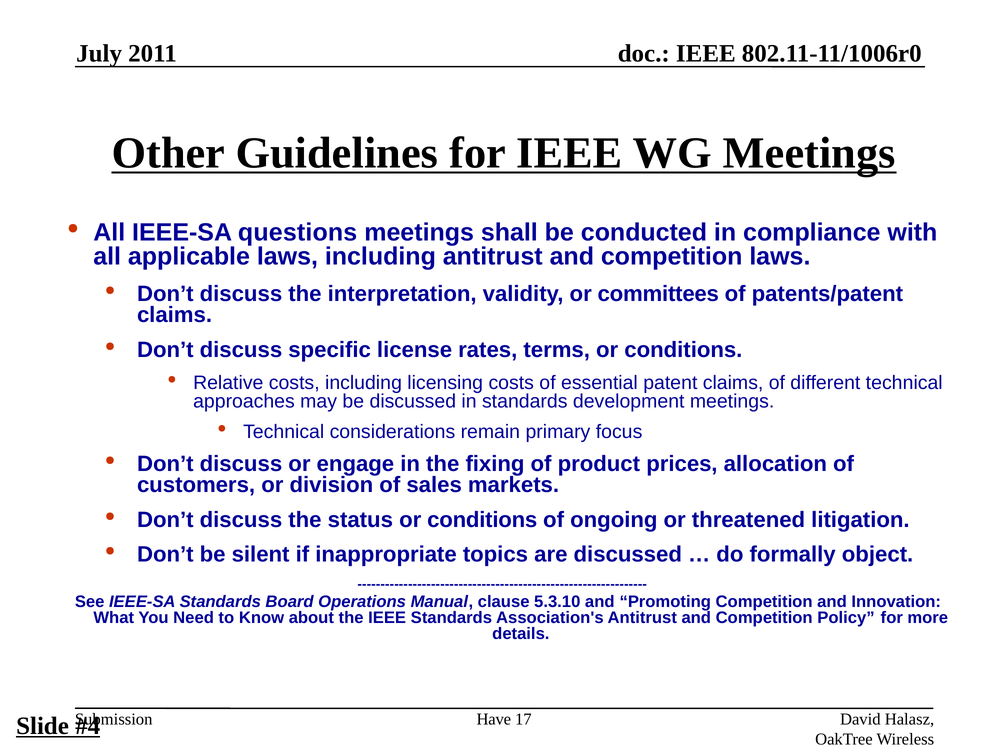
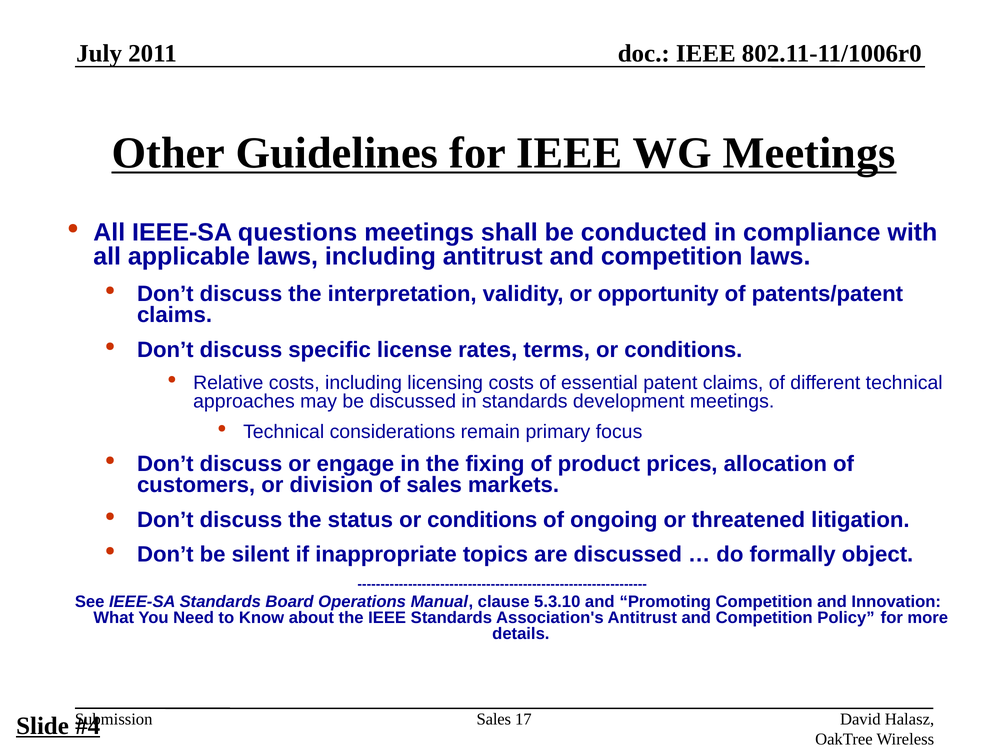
committees: committees -> opportunity
Have at (494, 719): Have -> Sales
